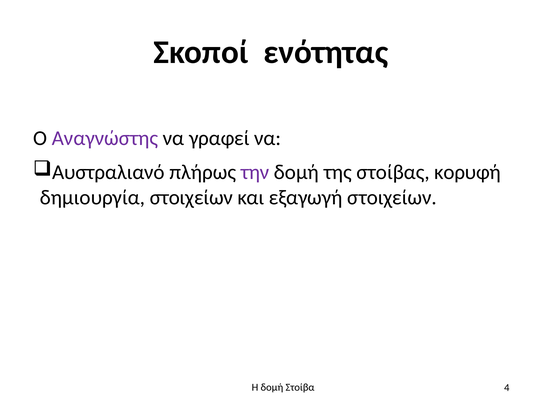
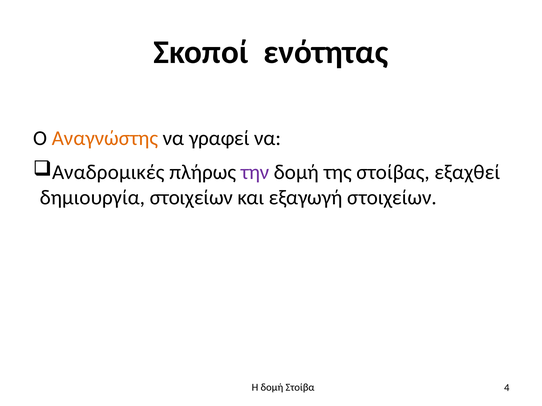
Αναγνώστης colour: purple -> orange
Αυστραλιανό: Αυστραλιανό -> Αναδρομικές
κορυφή: κορυφή -> εξαχθεί
